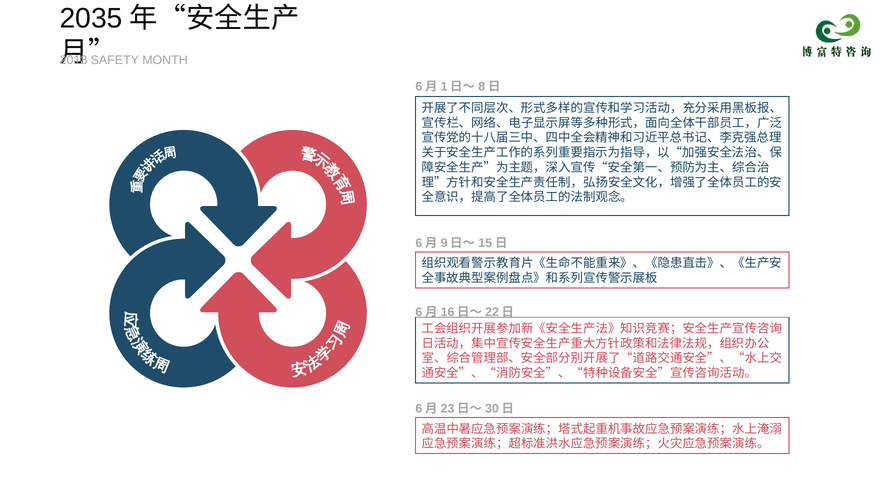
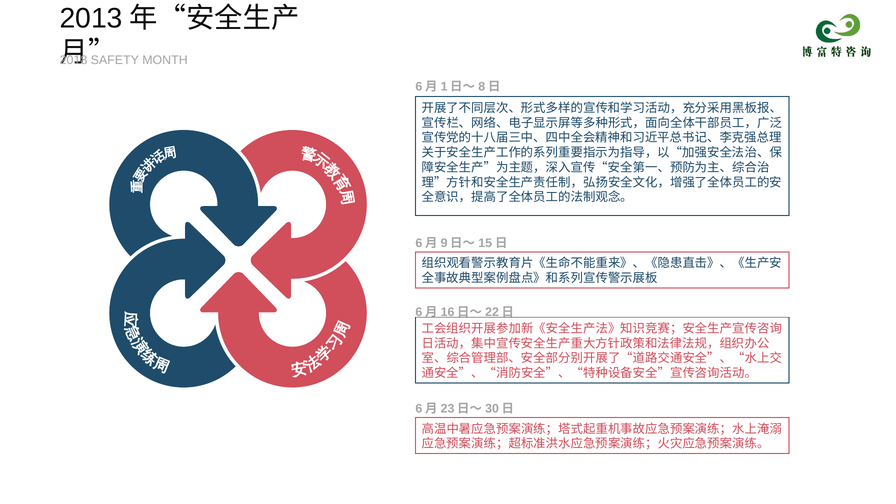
2035: 2035 -> 2013
